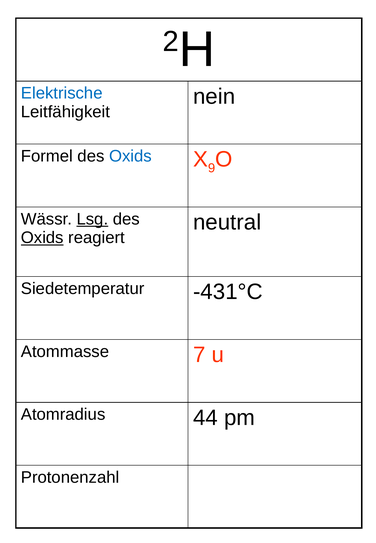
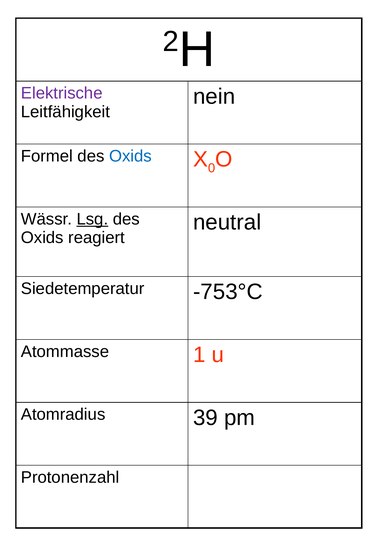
Elektrische colour: blue -> purple
9: 9 -> 0
Oxids at (42, 238) underline: present -> none
-431°C: -431°C -> -753°C
7: 7 -> 1
44: 44 -> 39
